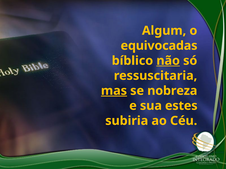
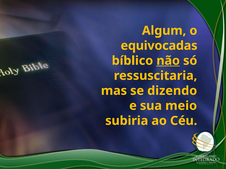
mas underline: present -> none
nobreza: nobreza -> dizendo
estes: estes -> meio
